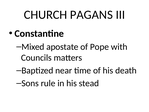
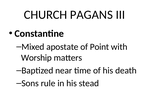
Pope: Pope -> Point
Councils: Councils -> Worship
